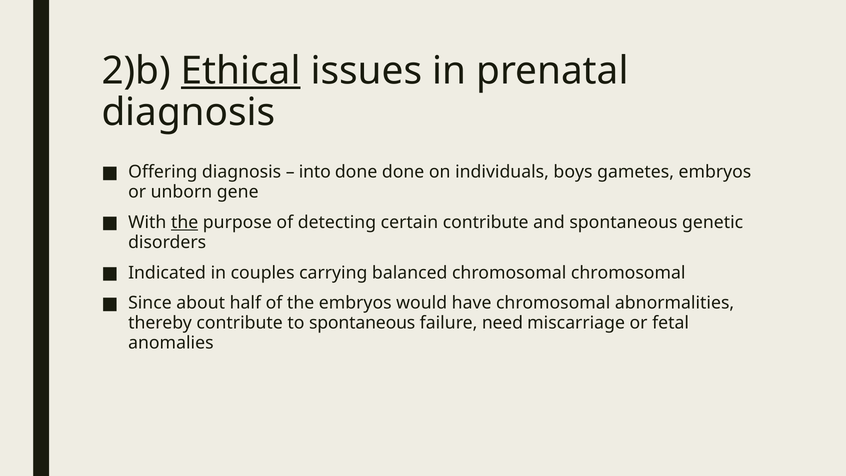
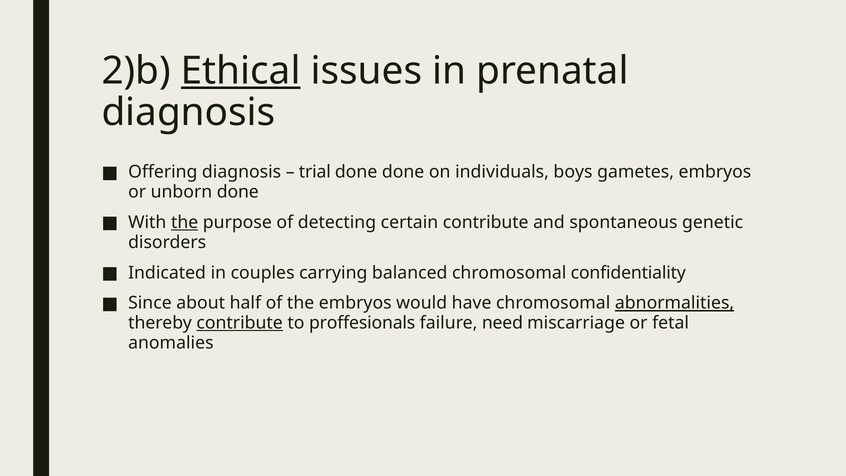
into: into -> trial
unborn gene: gene -> done
chromosomal chromosomal: chromosomal -> confidentiality
abnormalities underline: none -> present
contribute at (240, 323) underline: none -> present
to spontaneous: spontaneous -> proffesionals
